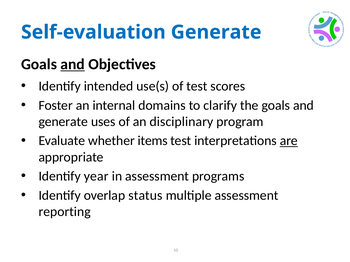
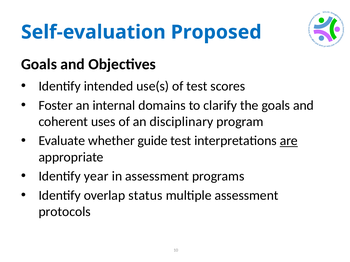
Self-evaluation Generate: Generate -> Proposed
and at (73, 64) underline: present -> none
generate at (63, 122): generate -> coherent
items: items -> guide
reporting: reporting -> protocols
